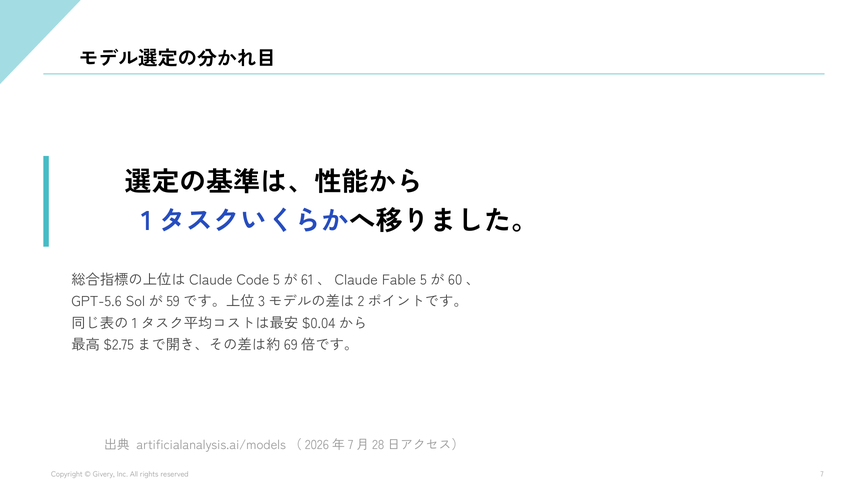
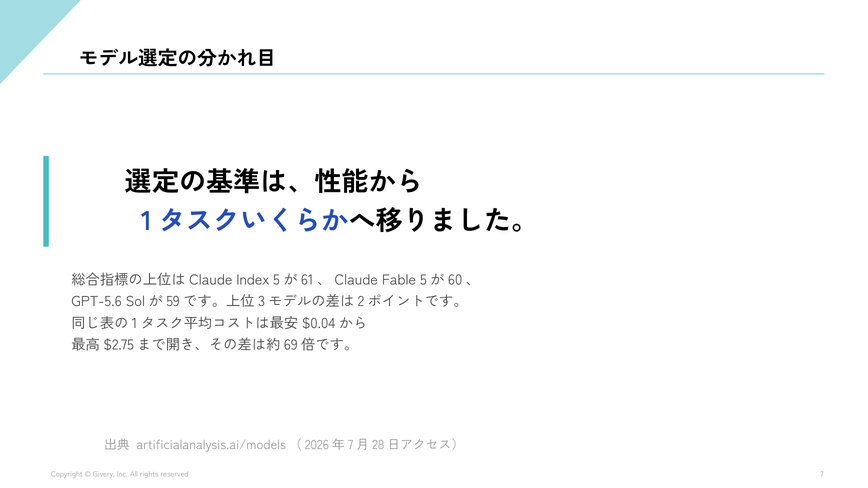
Code: Code -> Index
